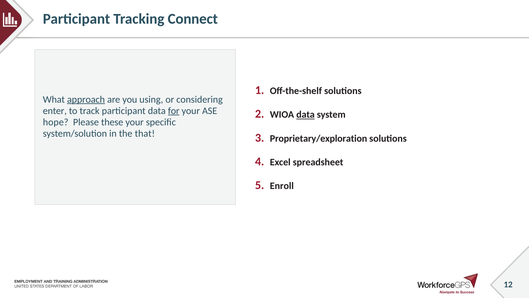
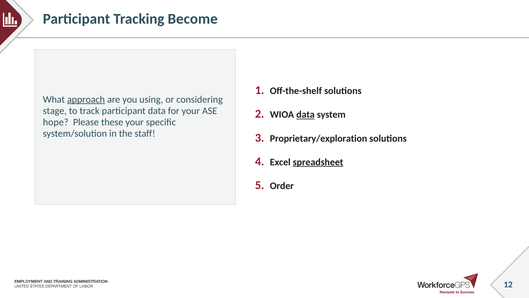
Connect: Connect -> Become
enter: enter -> stage
for underline: present -> none
that: that -> staff
spreadsheet underline: none -> present
Enroll: Enroll -> Order
